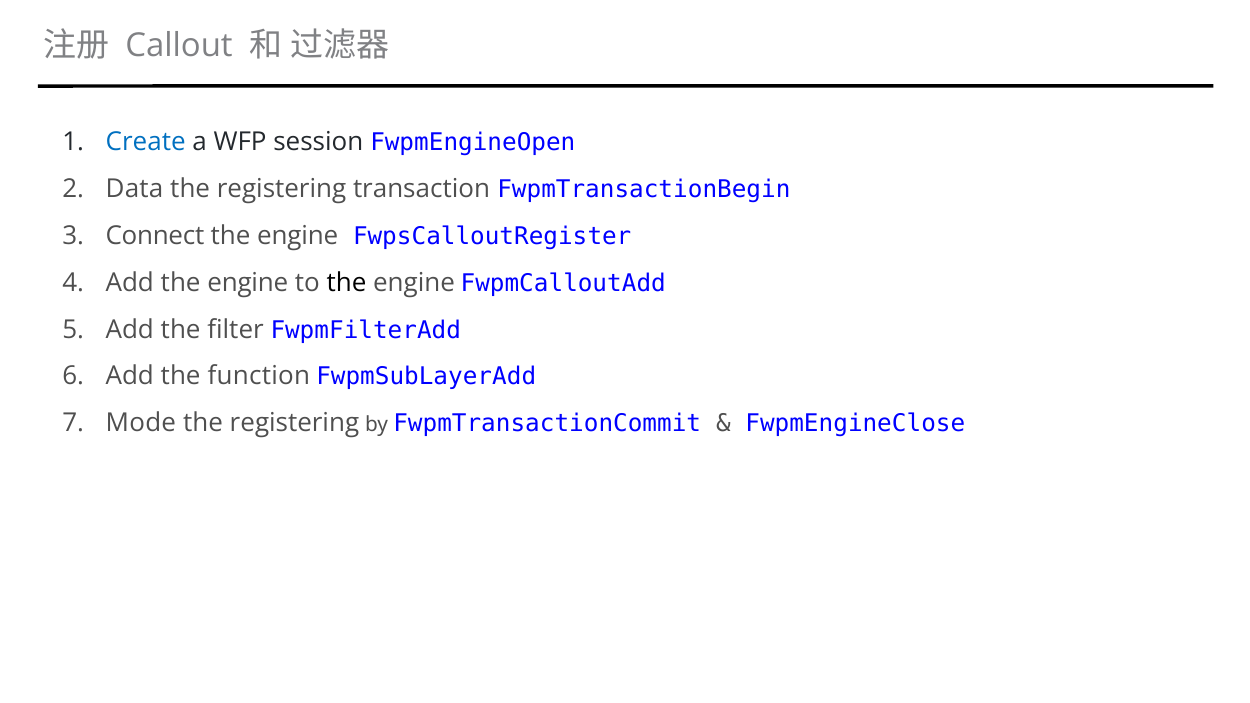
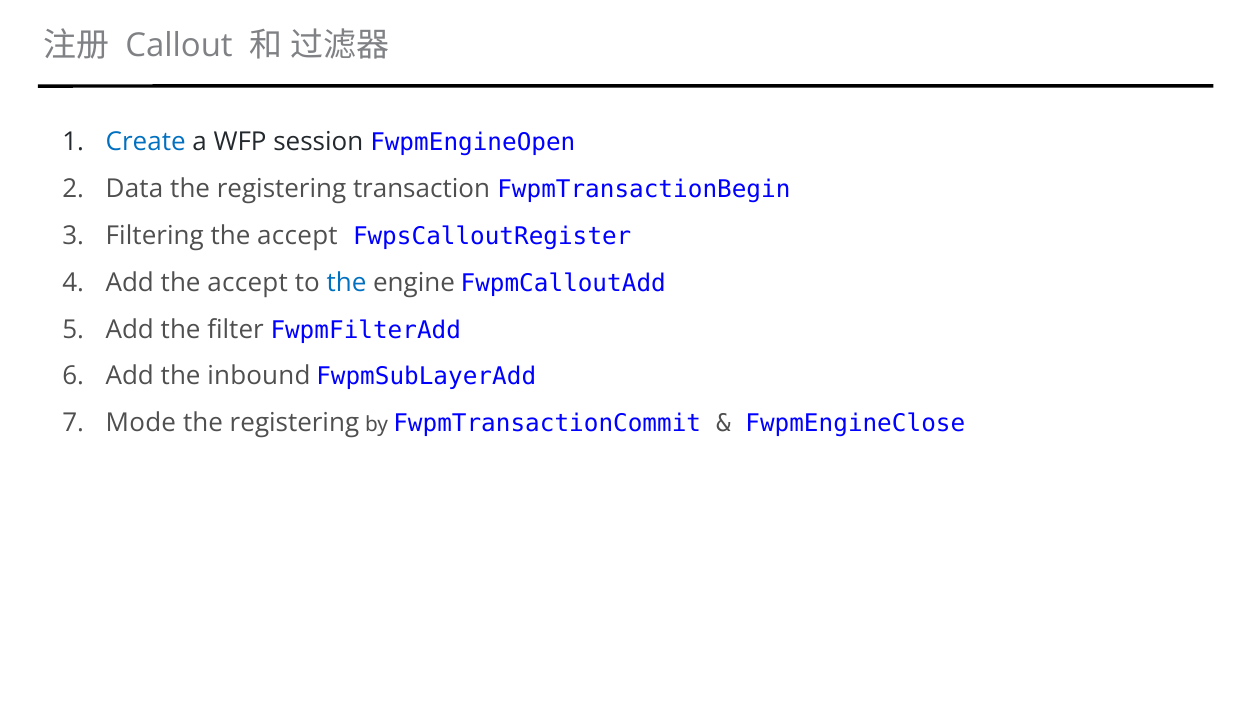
Connect: Connect -> Filtering
engine at (298, 236): engine -> accept
Add the engine: engine -> accept
the at (346, 283) colour: black -> blue
function: function -> inbound
